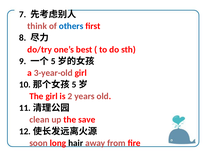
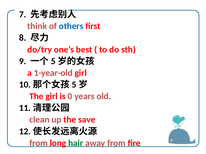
3-year-old: 3-year-old -> 1-year-old
2: 2 -> 0
soon at (39, 143): soon -> from
hair colour: black -> green
